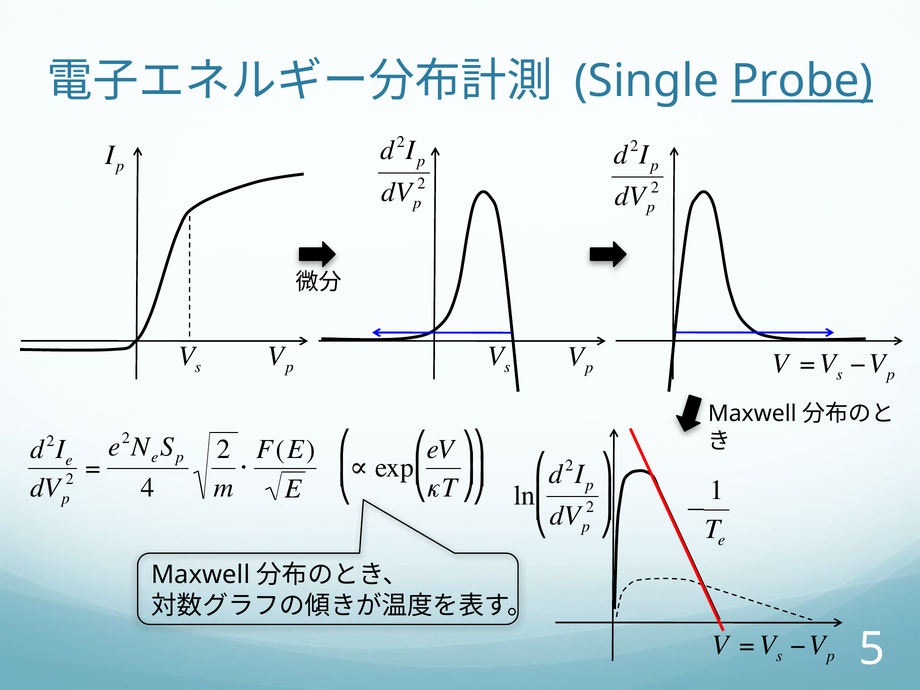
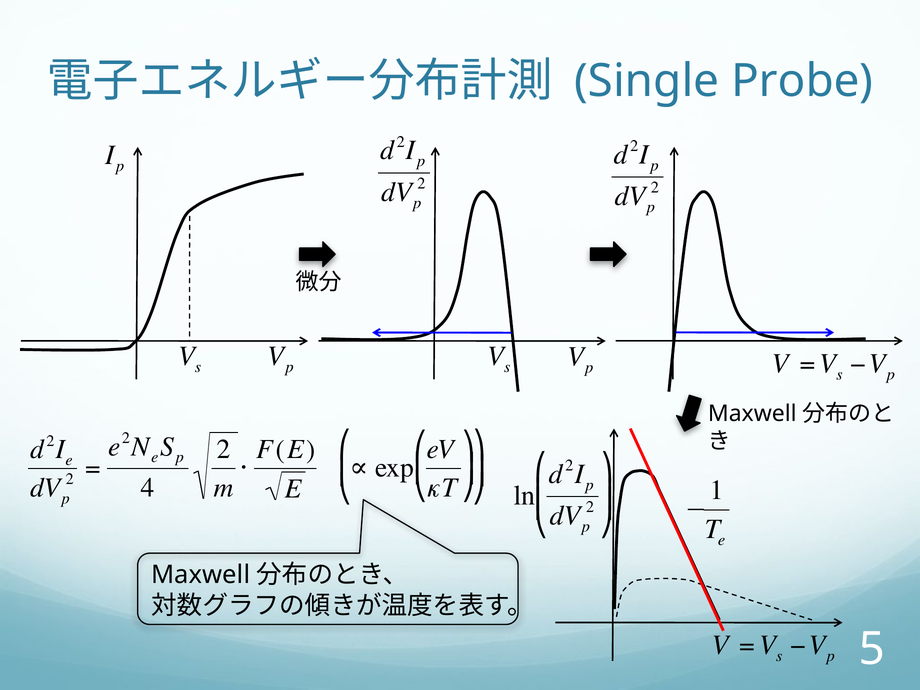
Probe underline: present -> none
